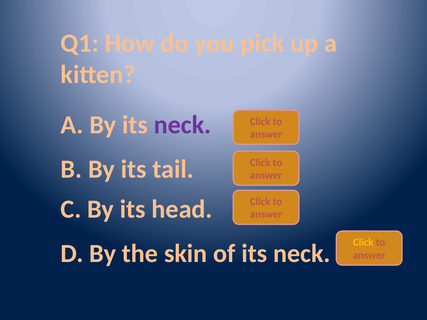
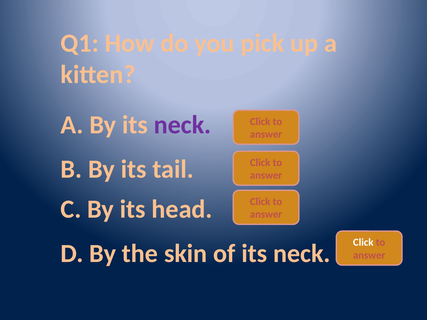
Click at (363, 243) colour: yellow -> white
